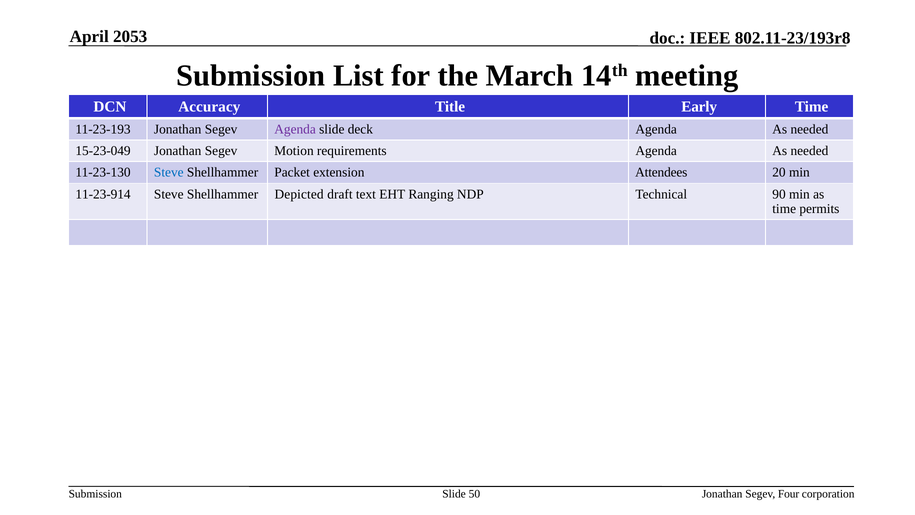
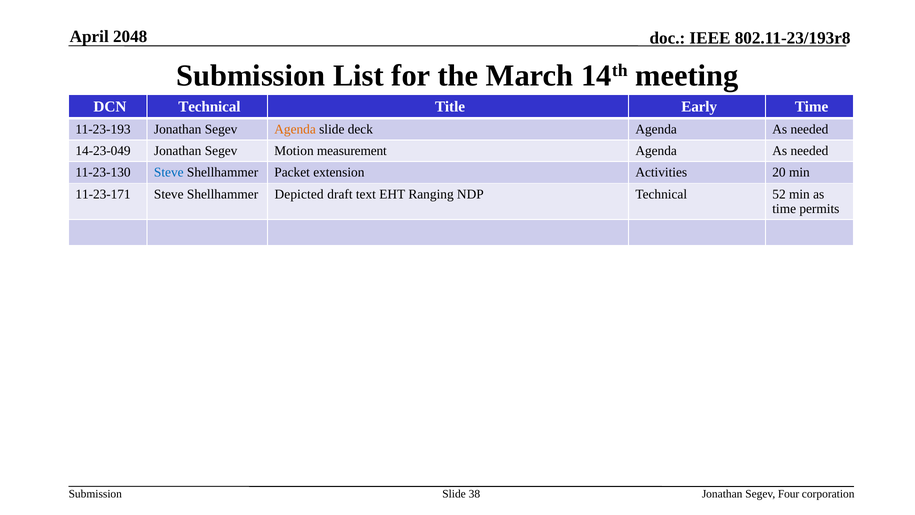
2053: 2053 -> 2048
DCN Accuracy: Accuracy -> Technical
Agenda at (295, 129) colour: purple -> orange
15-23-049: 15-23-049 -> 14-23-049
requirements: requirements -> measurement
Attendees: Attendees -> Activities
11-23-914: 11-23-914 -> 11-23-171
90: 90 -> 52
50: 50 -> 38
